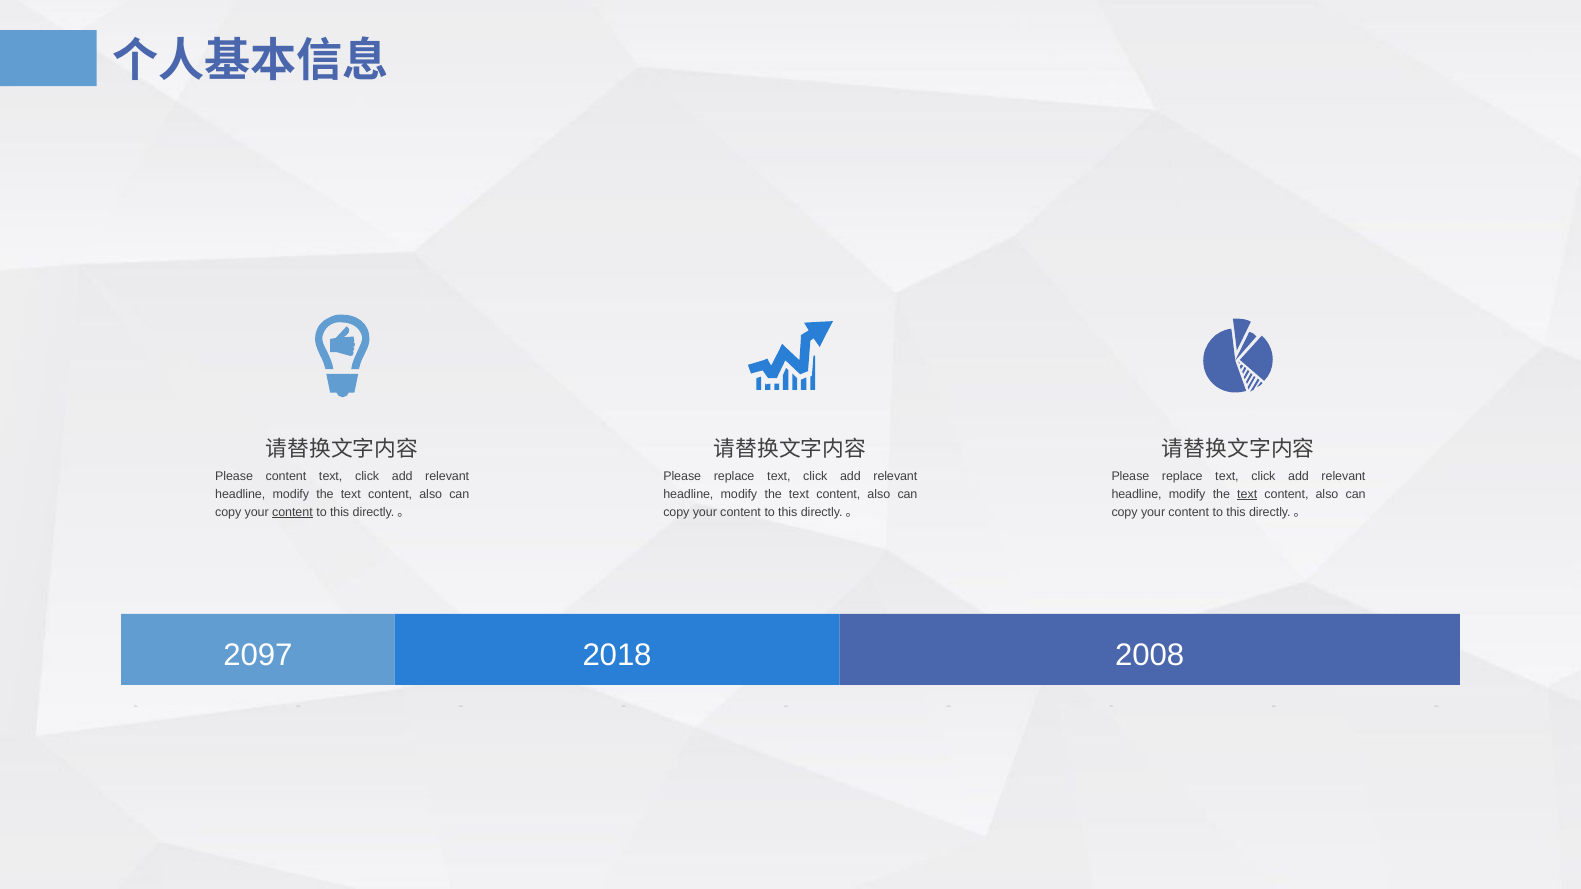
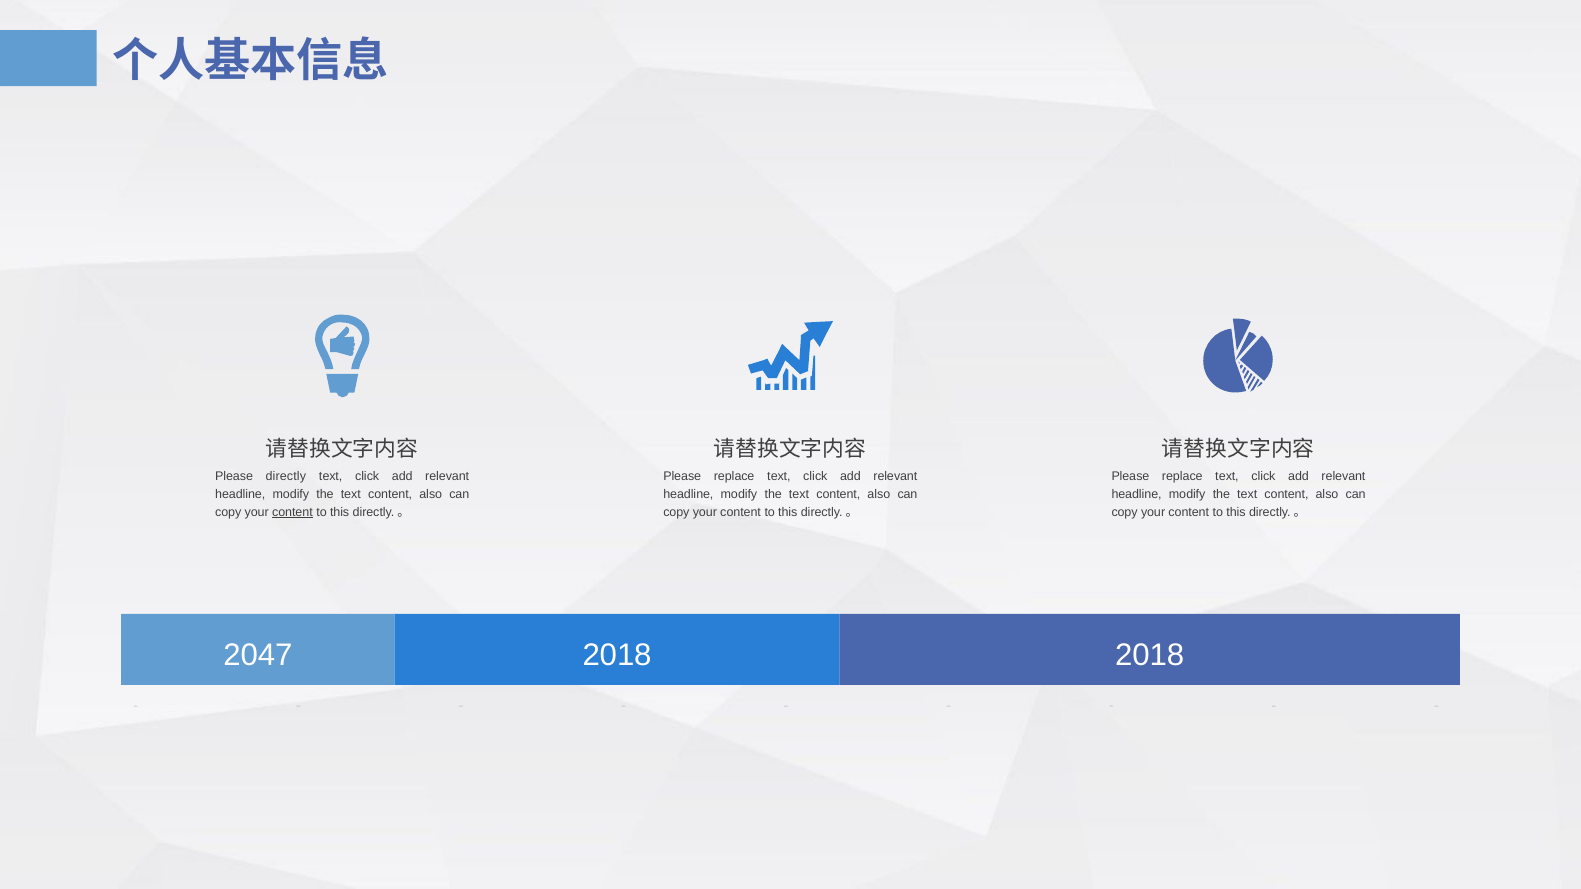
Please content: content -> directly
text at (1247, 494) underline: present -> none
2097: 2097 -> 2047
2018 2008: 2008 -> 2018
